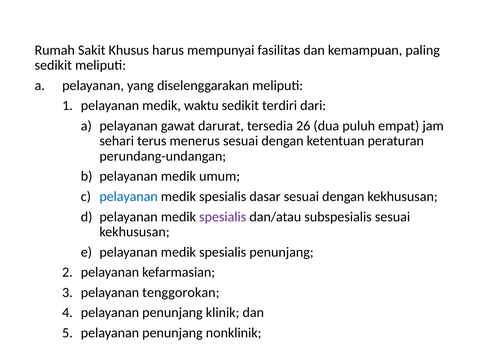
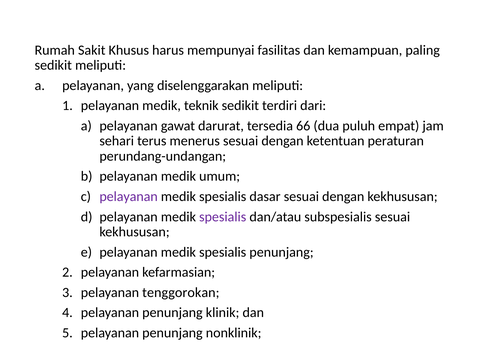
waktu: waktu -> teknik
26: 26 -> 66
pelayanan at (129, 196) colour: blue -> purple
